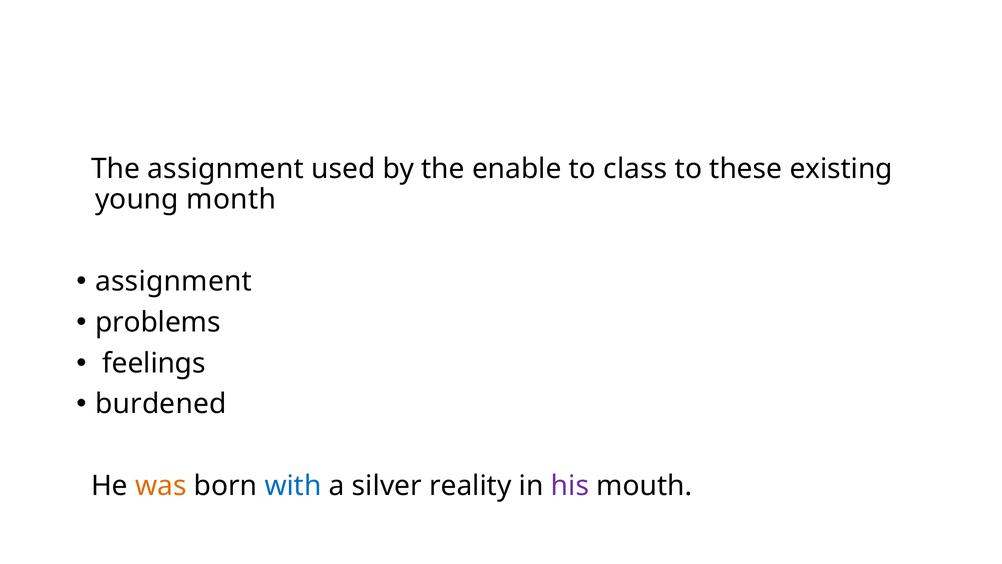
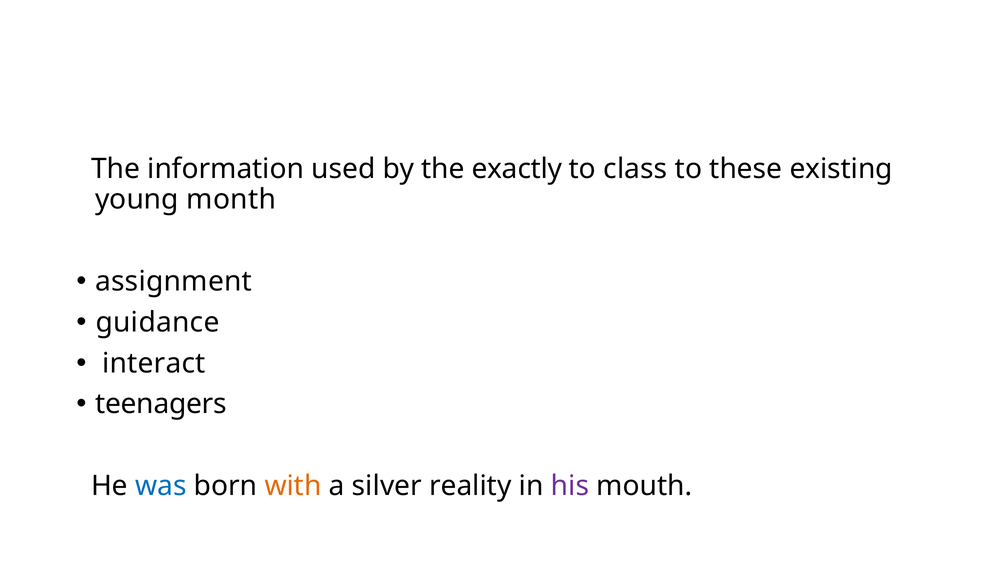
The assignment: assignment -> information
enable: enable -> exactly
problems: problems -> guidance
feelings: feelings -> interact
burdened: burdened -> teenagers
was colour: orange -> blue
with colour: blue -> orange
